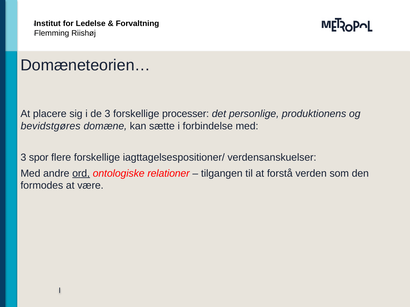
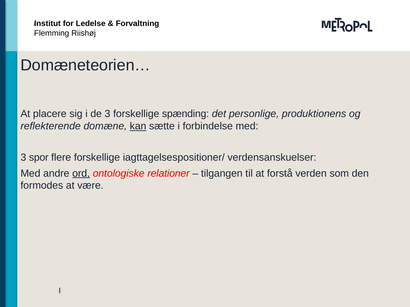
processer: processer -> spænding
bevidstgøres: bevidstgøres -> reflekterende
kan underline: none -> present
